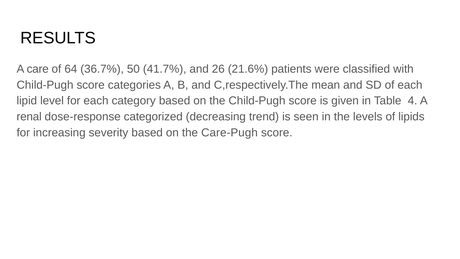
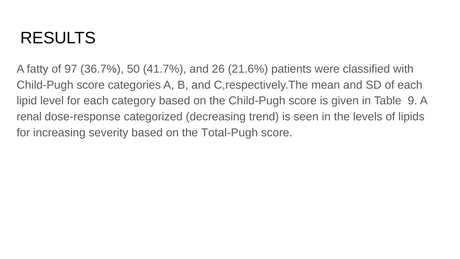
care: care -> fatty
64: 64 -> 97
4: 4 -> 9
Care-Pugh: Care-Pugh -> Total-Pugh
